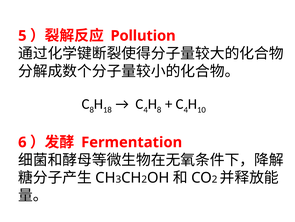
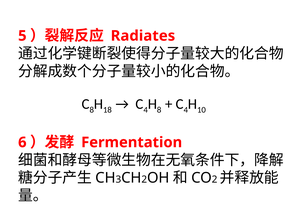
Pollution: Pollution -> Radiates
